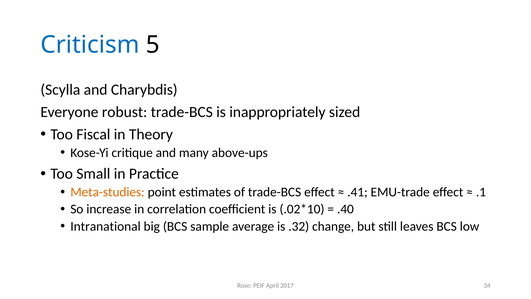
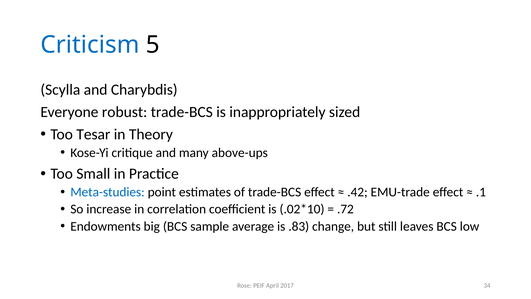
Fiscal: Fiscal -> Tesar
Meta-studies colour: orange -> blue
.41: .41 -> .42
.40: .40 -> .72
Intranational: Intranational -> Endowments
.32: .32 -> .83
